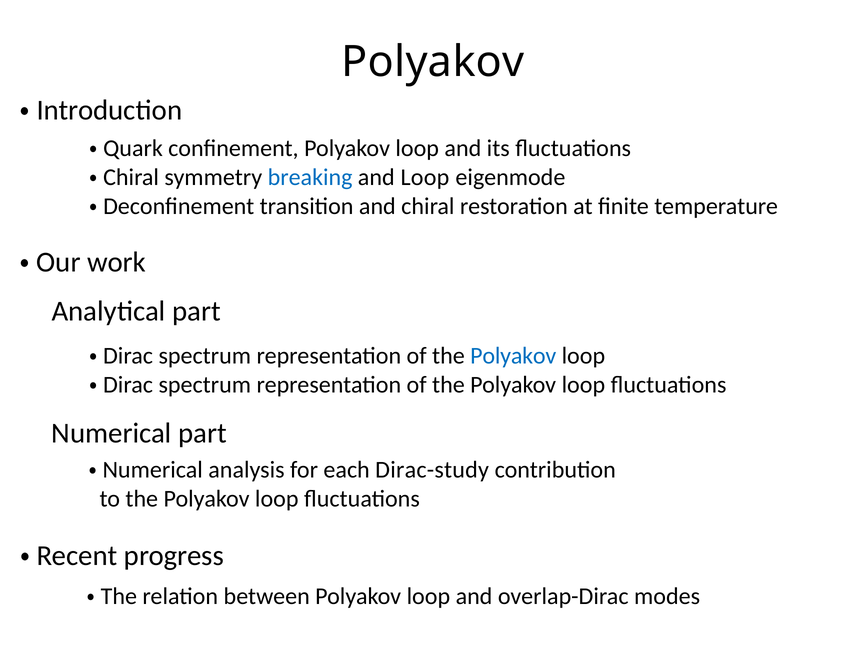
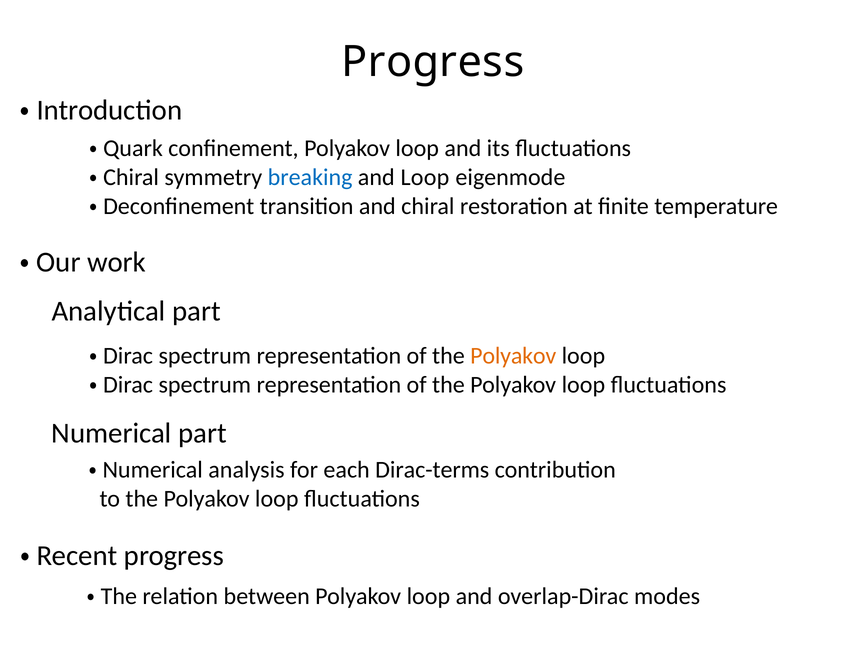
Polyakov at (433, 62): Polyakov -> Progress
Polyakov at (513, 356) colour: blue -> orange
Dirac-study: Dirac-study -> Dirac-terms
